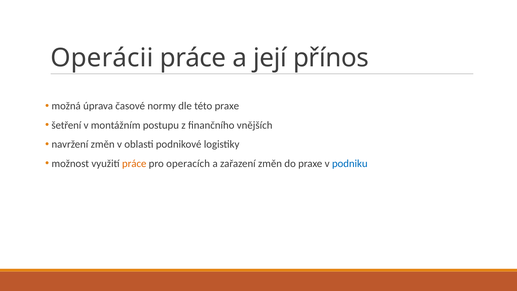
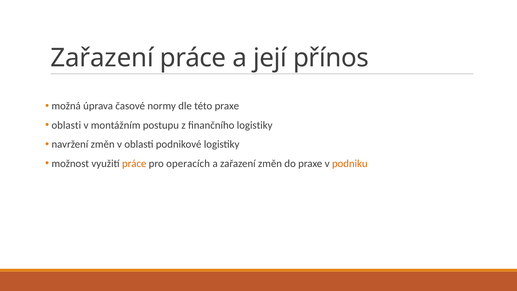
Operácii at (102, 58): Operácii -> Zařazení
šetření at (66, 125): šetření -> oblasti
finančního vnějších: vnějších -> logistiky
podniku colour: blue -> orange
